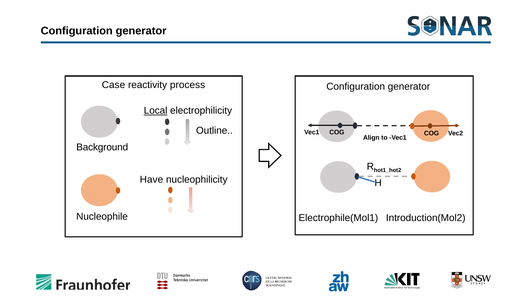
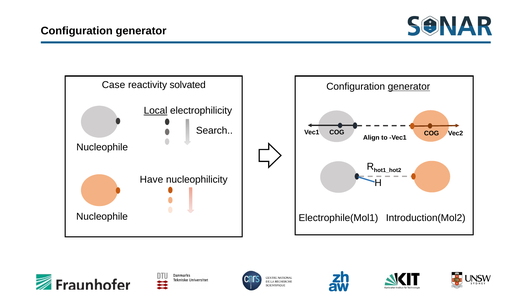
process: process -> solvated
generator at (409, 87) underline: none -> present
Outline: Outline -> Search
Background at (102, 148): Background -> Nucleophile
